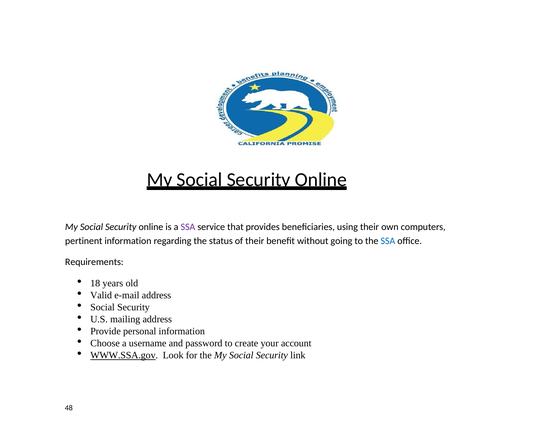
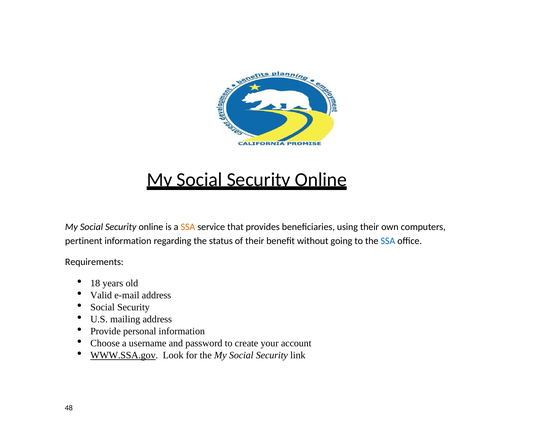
SSA at (188, 227) colour: purple -> orange
